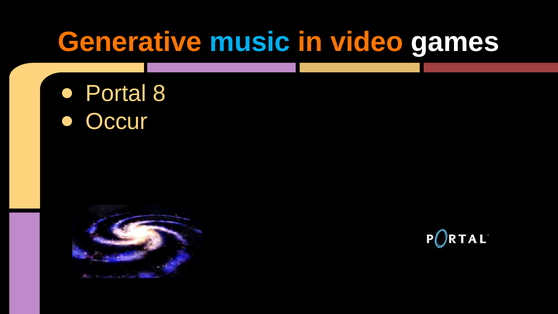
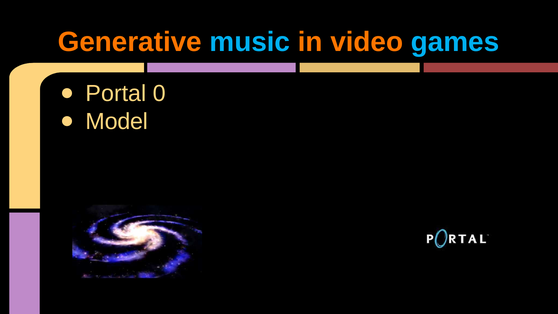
games colour: white -> light blue
8: 8 -> 0
Occur: Occur -> Model
